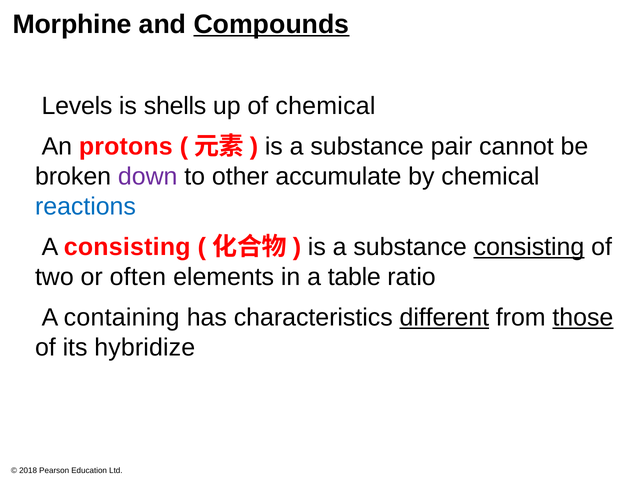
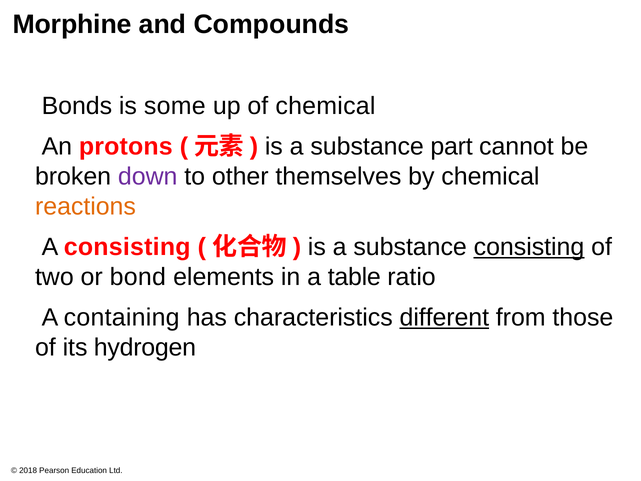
Compounds underline: present -> none
Levels: Levels -> Bonds
shells: shells -> some
pair: pair -> part
accumulate: accumulate -> themselves
reactions colour: blue -> orange
often: often -> bond
those underline: present -> none
hybridize: hybridize -> hydrogen
